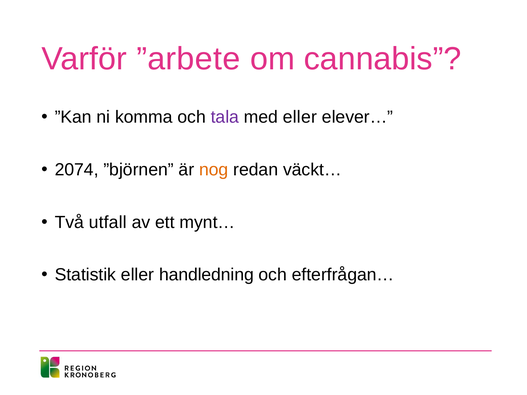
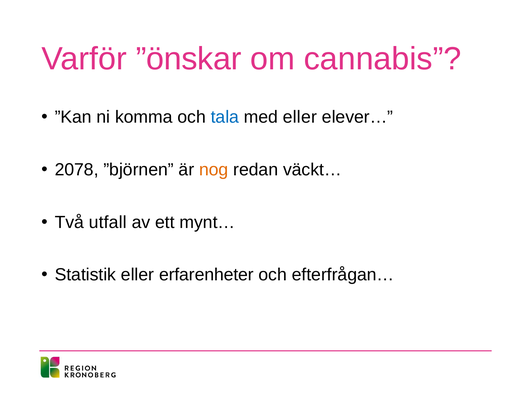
”arbete: ”arbete -> ”önskar
tala colour: purple -> blue
2074: 2074 -> 2078
handledning: handledning -> erfarenheter
